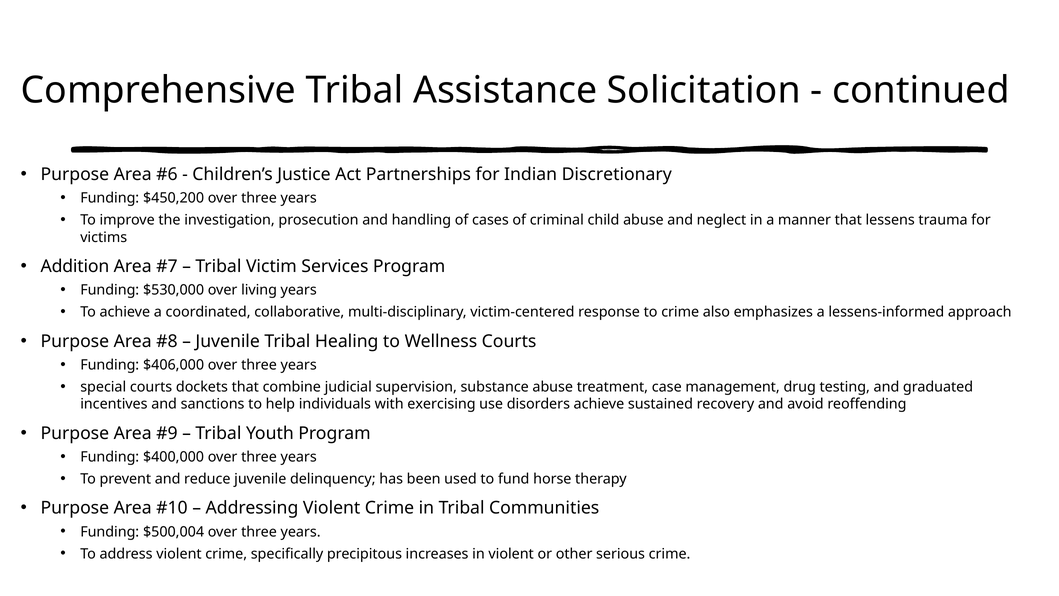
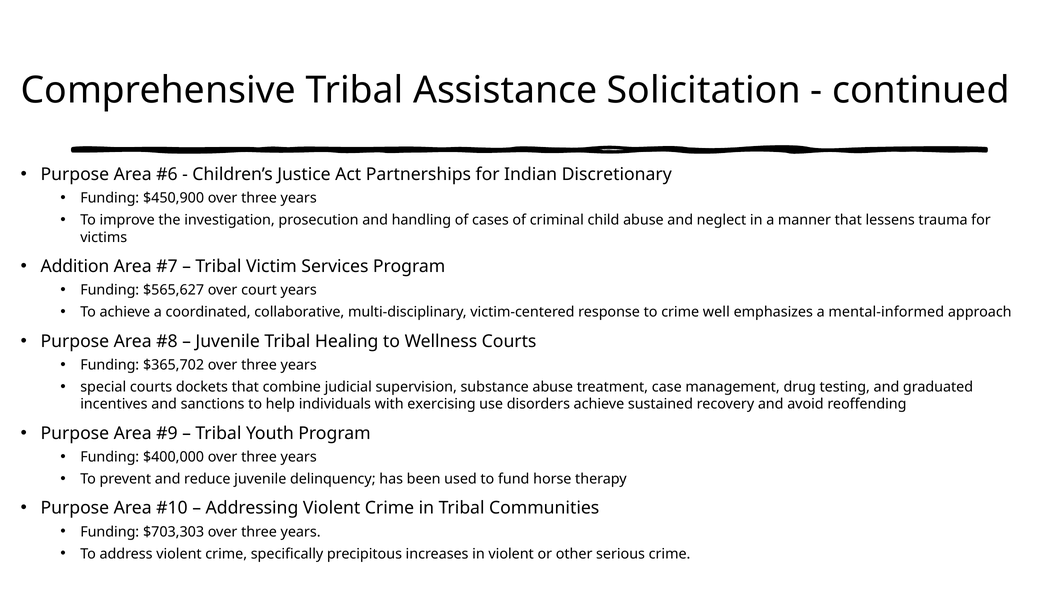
$450,200: $450,200 -> $450,900
$530,000: $530,000 -> $565,627
living: living -> court
also: also -> well
lessens-informed: lessens-informed -> mental-informed
$406,000: $406,000 -> $365,702
$500,004: $500,004 -> $703,303
